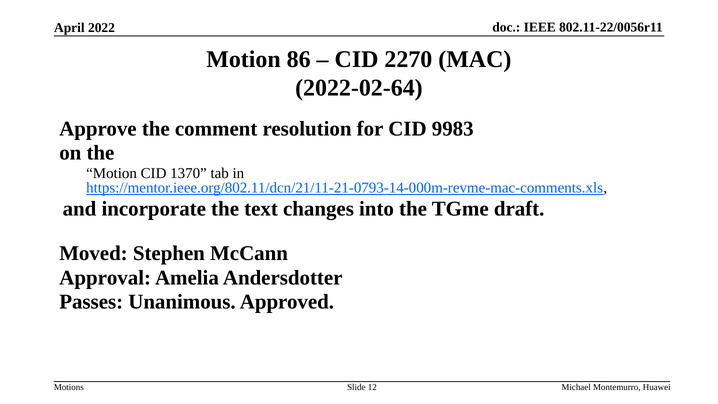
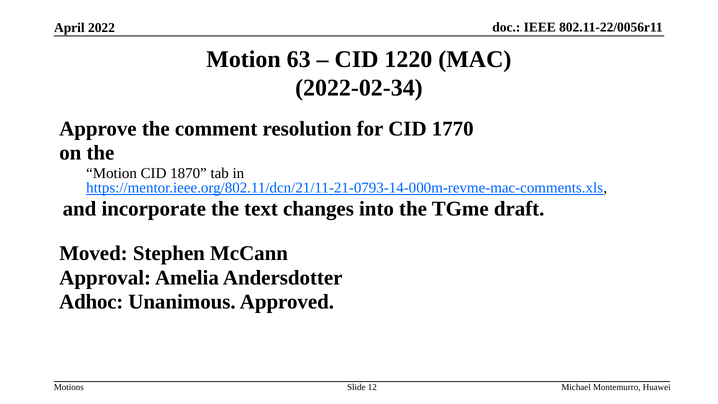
86: 86 -> 63
2270: 2270 -> 1220
2022-02-64: 2022-02-64 -> 2022-02-34
9983: 9983 -> 1770
1370: 1370 -> 1870
Passes: Passes -> Adhoc
